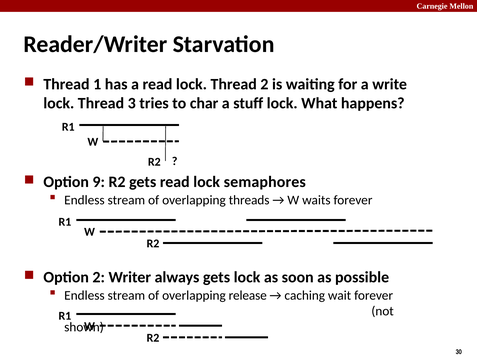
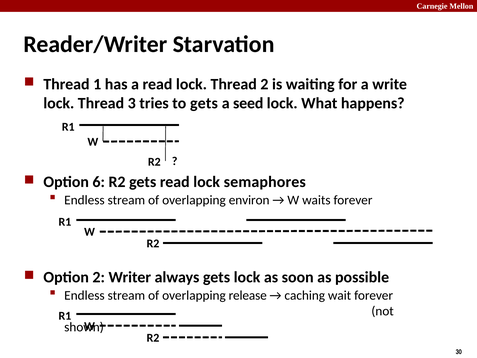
to char: char -> gets
stuff: stuff -> seed
9: 9 -> 6
threads: threads -> environ
